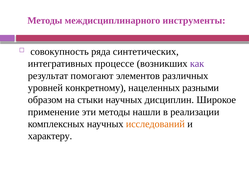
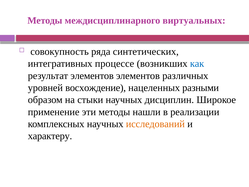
инструменты: инструменты -> виртуальных
как colour: purple -> blue
результат помогают: помогают -> элементов
конкретному: конкретному -> восхождение
